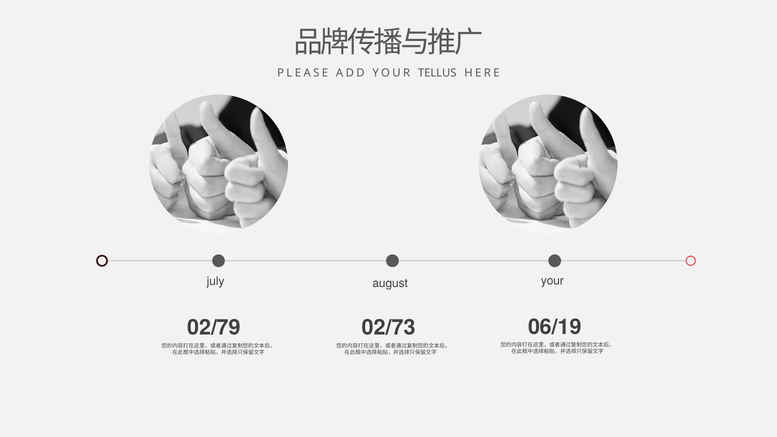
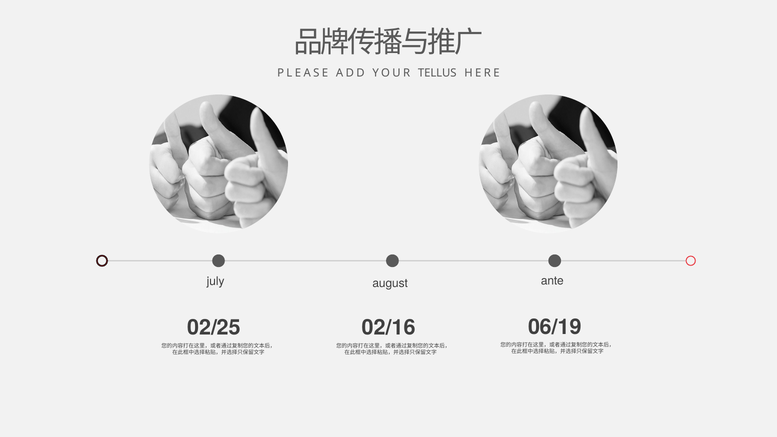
august your: your -> ante
02/79: 02/79 -> 02/25
02/73: 02/73 -> 02/16
